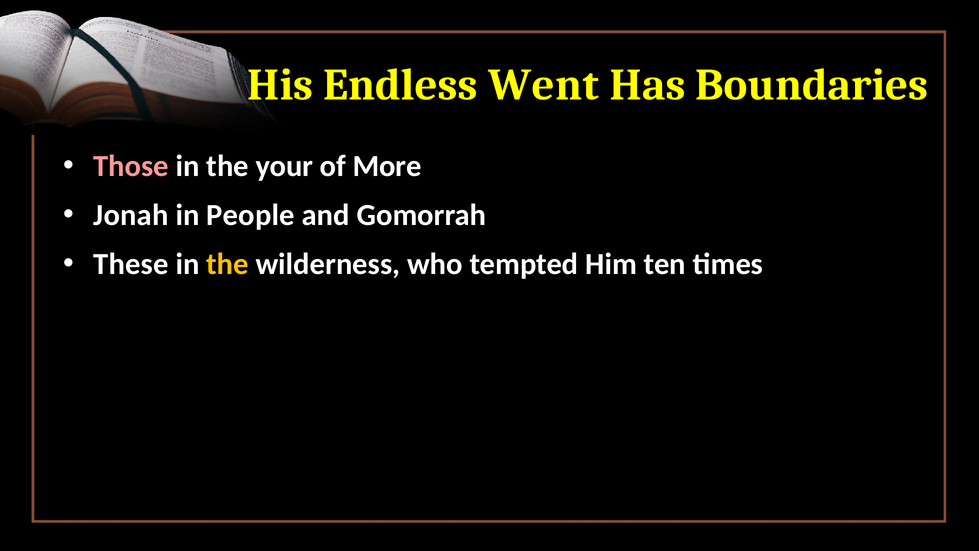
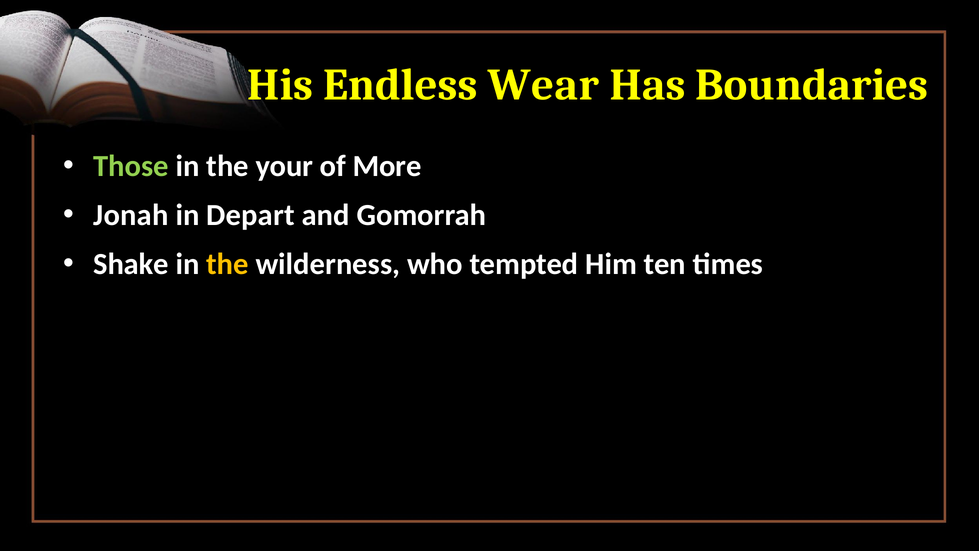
Went: Went -> Wear
Those colour: pink -> light green
People: People -> Depart
These: These -> Shake
